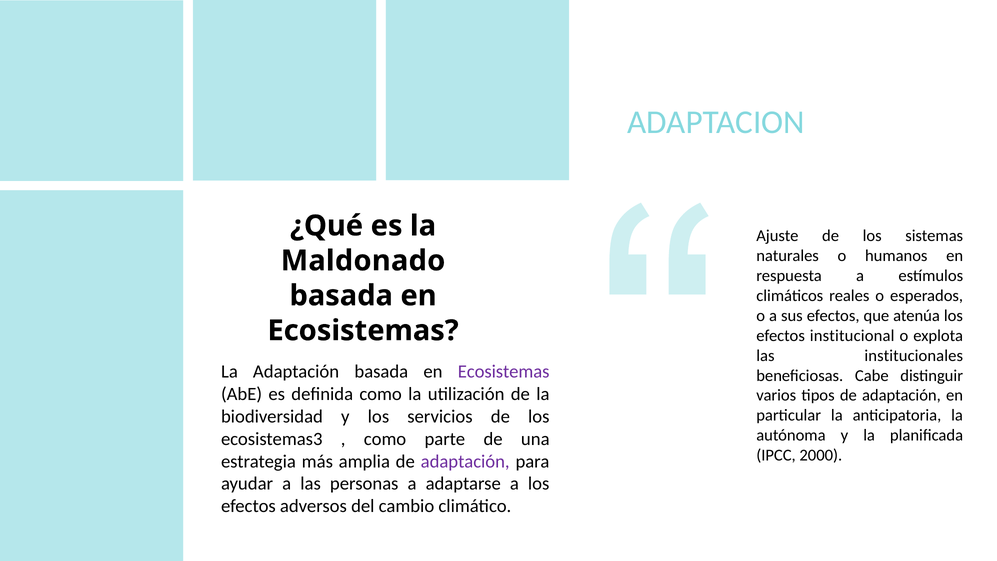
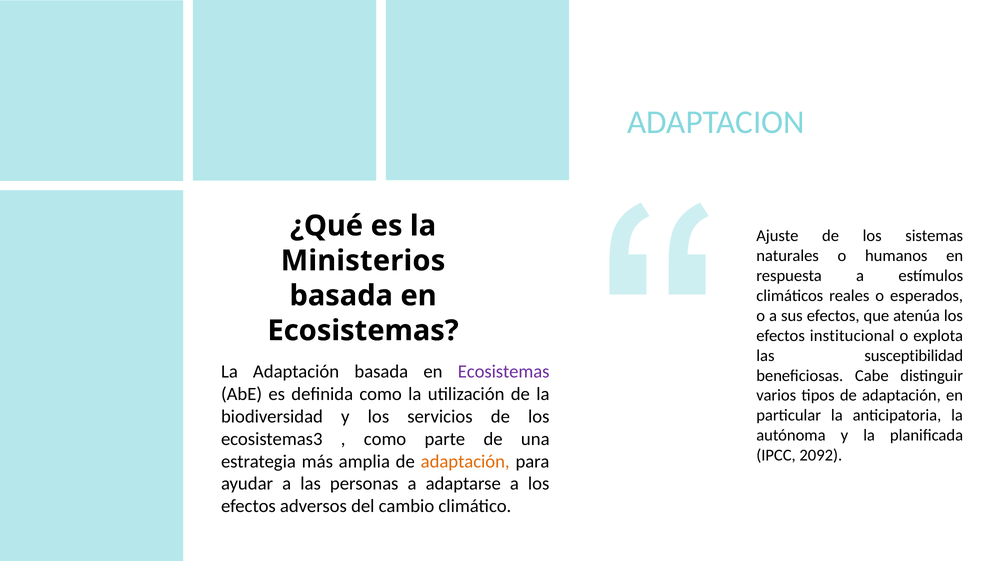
Maldonado: Maldonado -> Ministerios
institucionales: institucionales -> susceptibilidad
2000: 2000 -> 2092
adaptación at (465, 461) colour: purple -> orange
